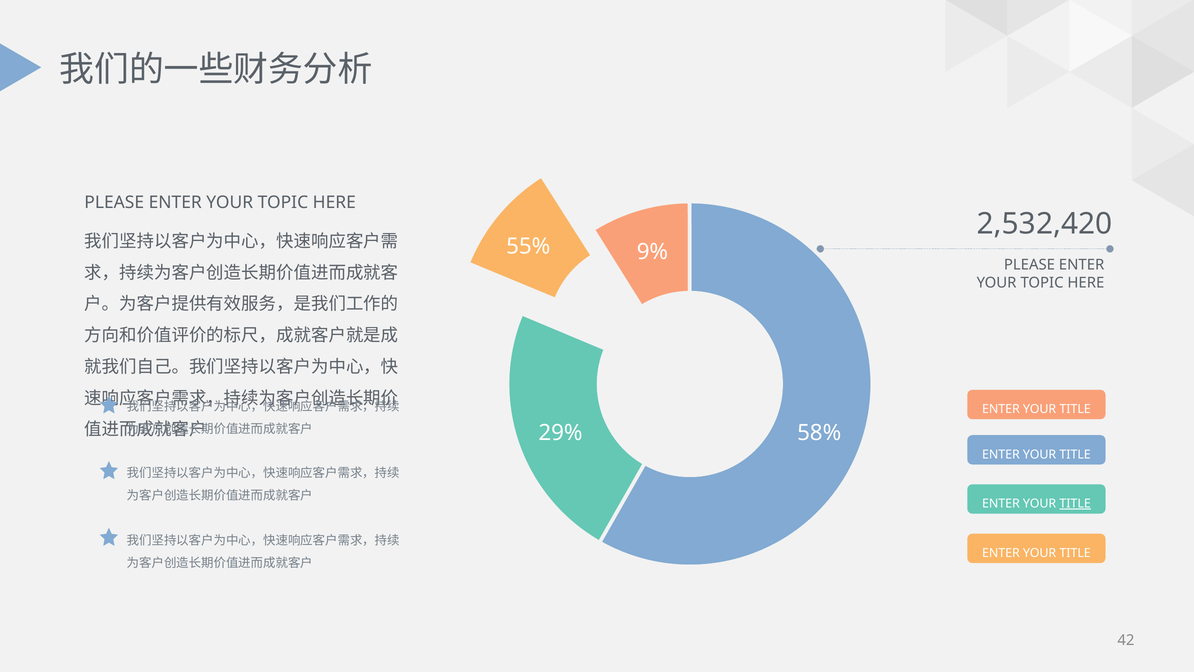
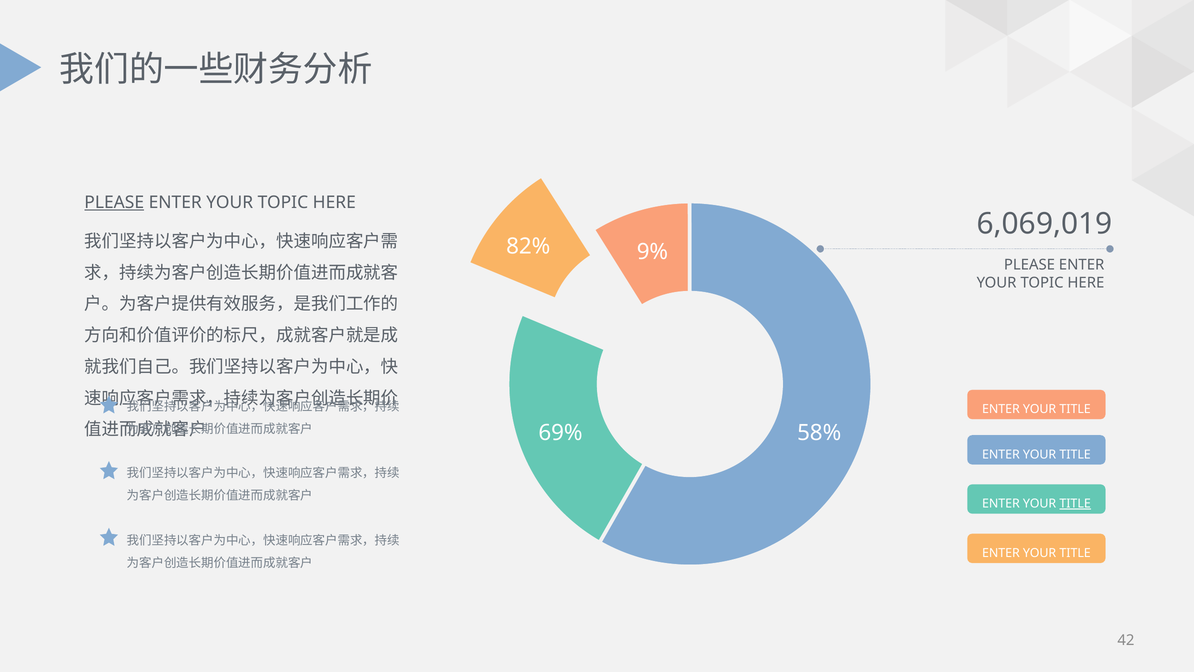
PLEASE at (114, 203) underline: none -> present
2,532,420: 2,532,420 -> 6,069,019
55%: 55% -> 82%
29%: 29% -> 69%
